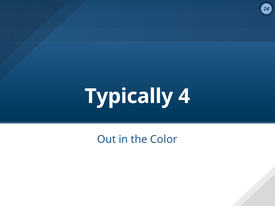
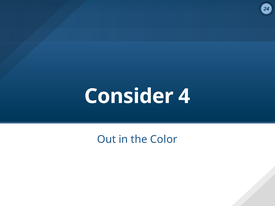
Typically: Typically -> Consider
